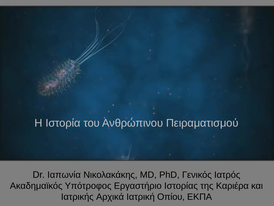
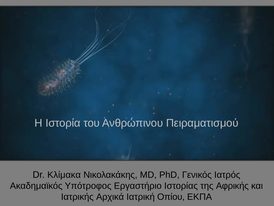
Ιαπωνία: Ιαπωνία -> Κλίμακα
Καριέρα: Καριέρα -> Αφρικής
